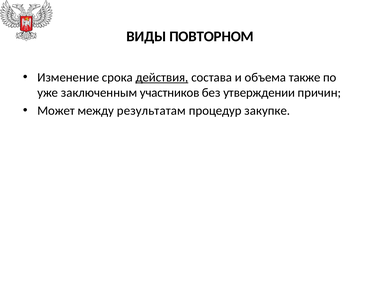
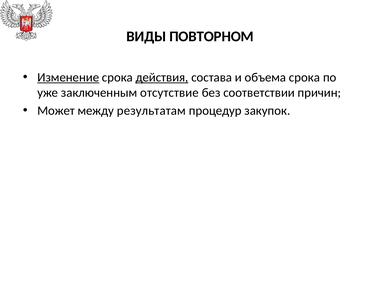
Изменение underline: none -> present
объема также: также -> срока
участников: участников -> отсутствие
утверждении: утверждении -> соответствии
закупке: закупке -> закупок
